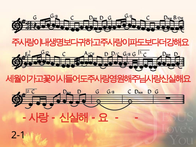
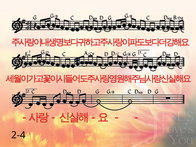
2-1: 2-1 -> 2-4
